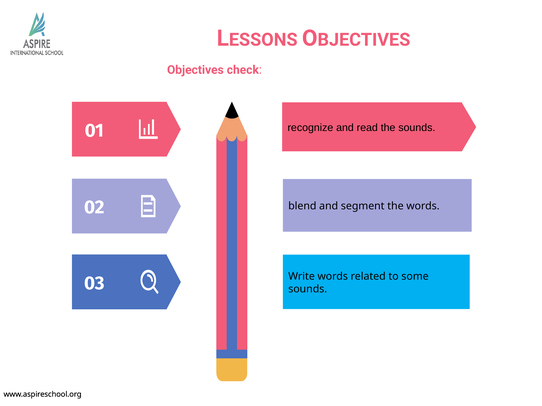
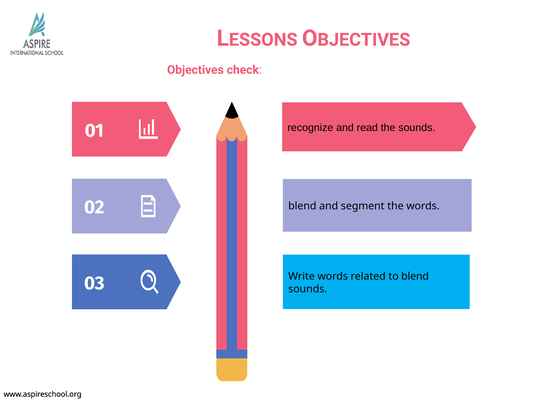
to some: some -> blend
